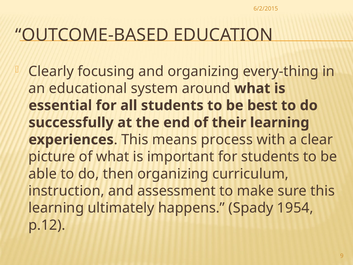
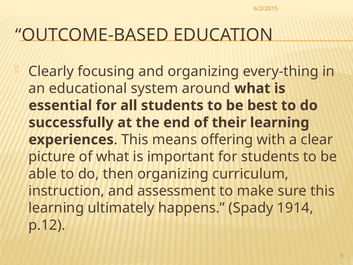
process: process -> offering
1954: 1954 -> 1914
